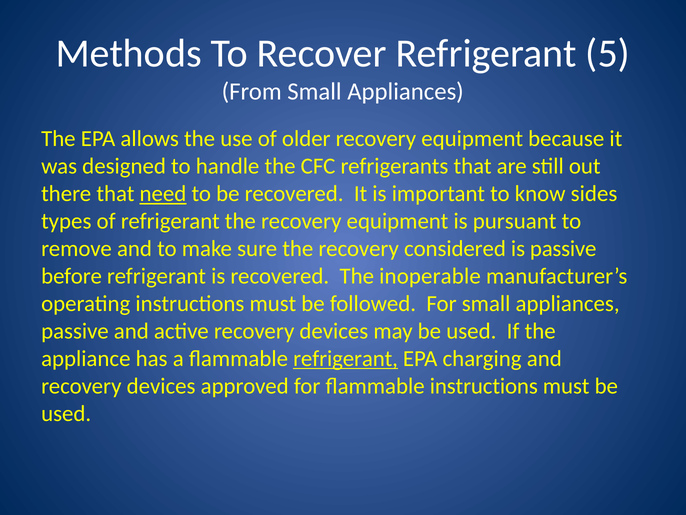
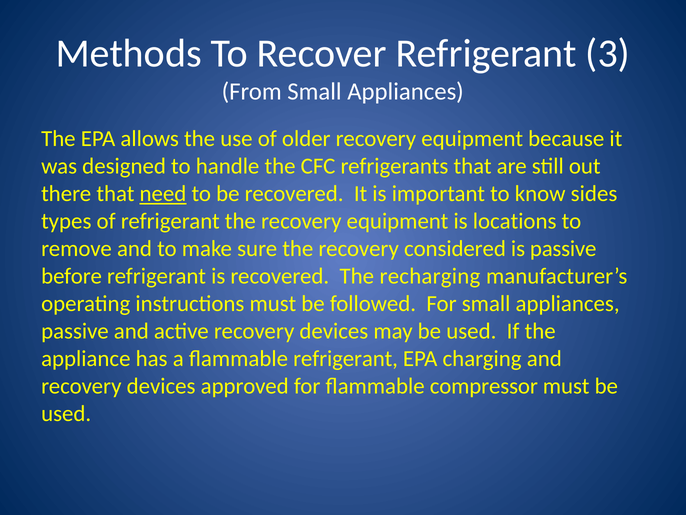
5: 5 -> 3
pursuant: pursuant -> locations
inoperable: inoperable -> recharging
refrigerant at (346, 358) underline: present -> none
flammable instructions: instructions -> compressor
